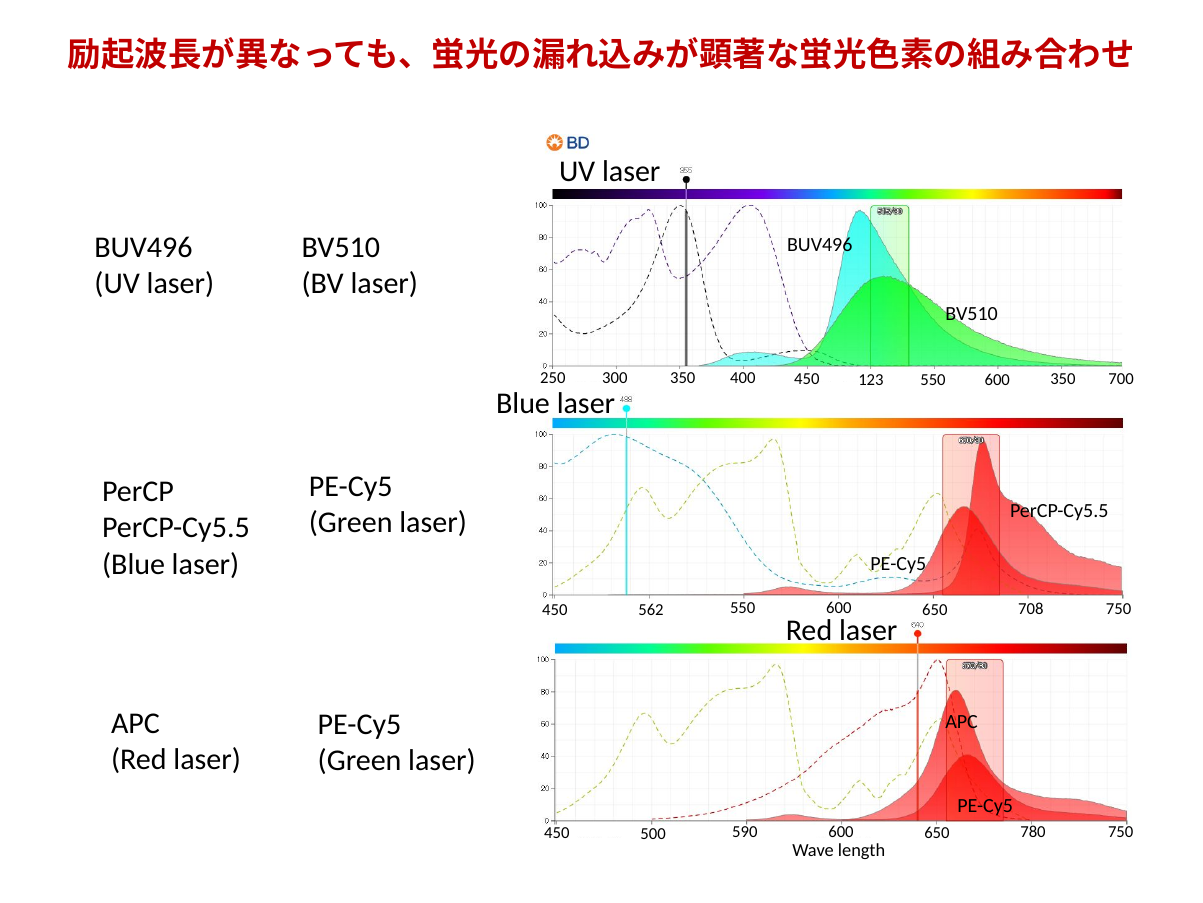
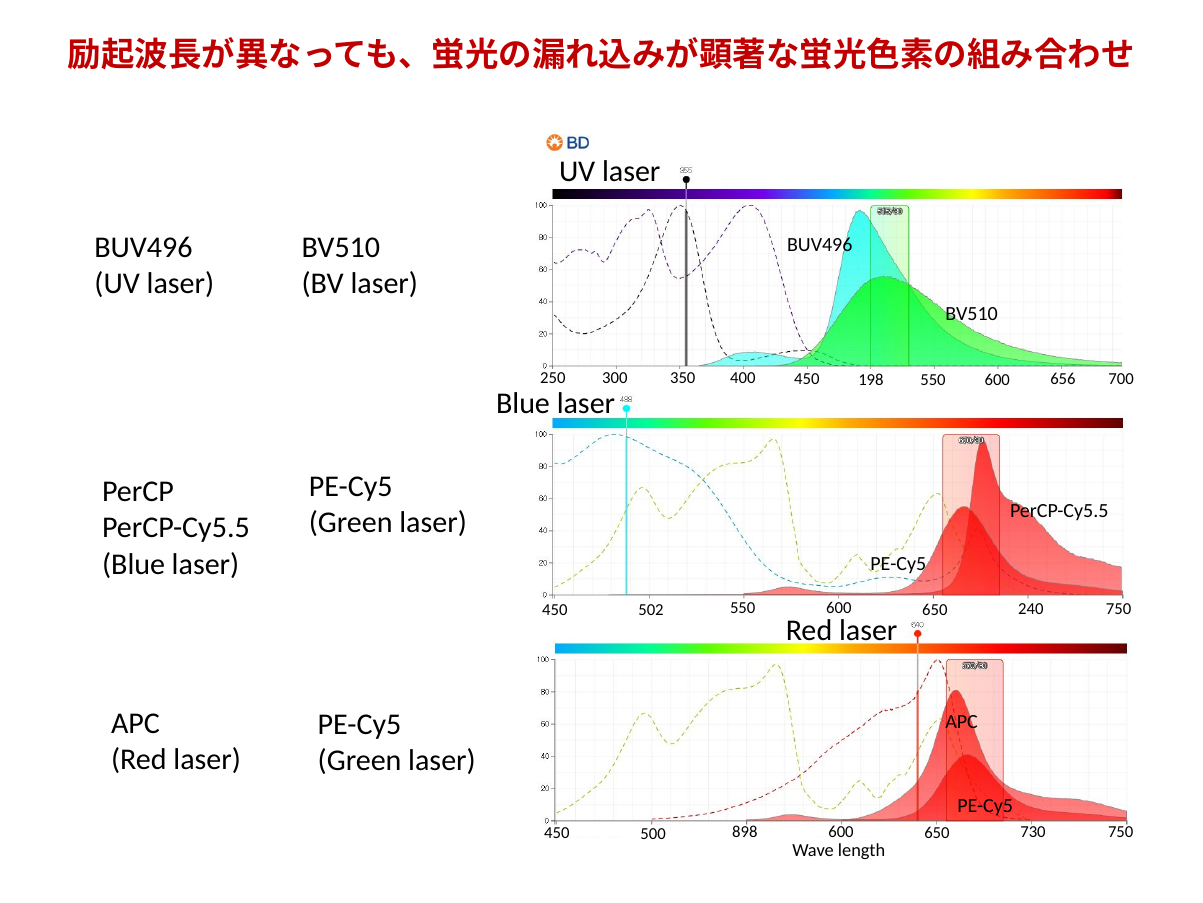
123: 123 -> 198
600 350: 350 -> 656
562: 562 -> 502
708: 708 -> 240
590: 590 -> 898
780: 780 -> 730
